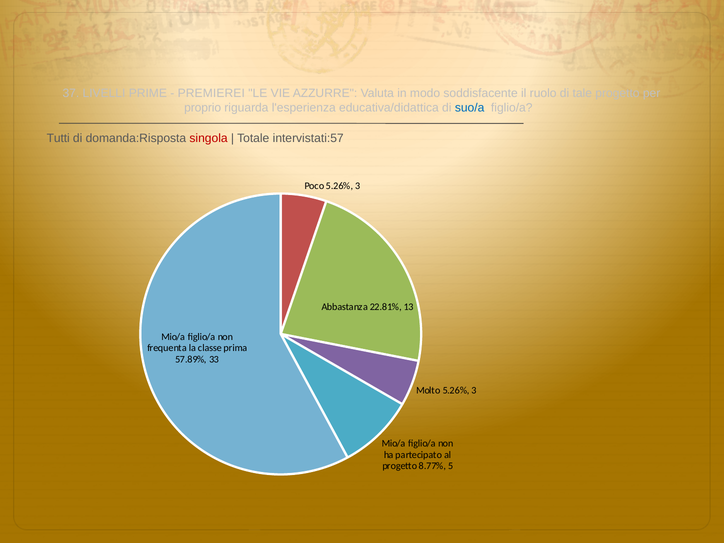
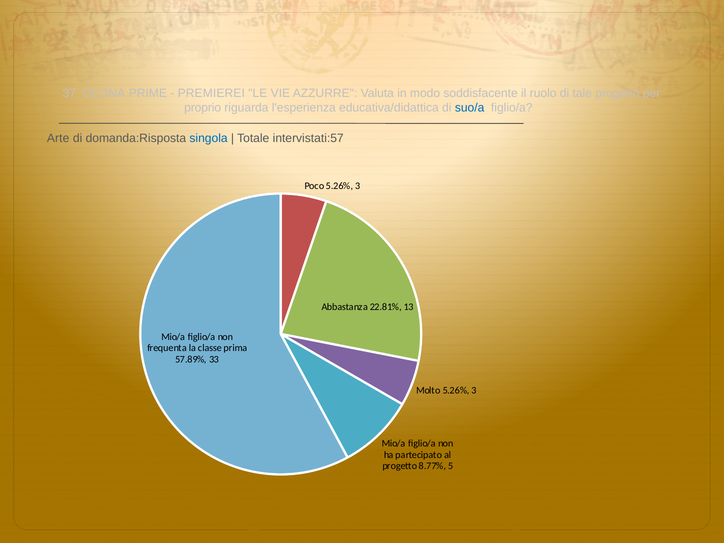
LIVELLI: LIVELLI -> OLONA
Tutti: Tutti -> Arte
singola colour: red -> blue
